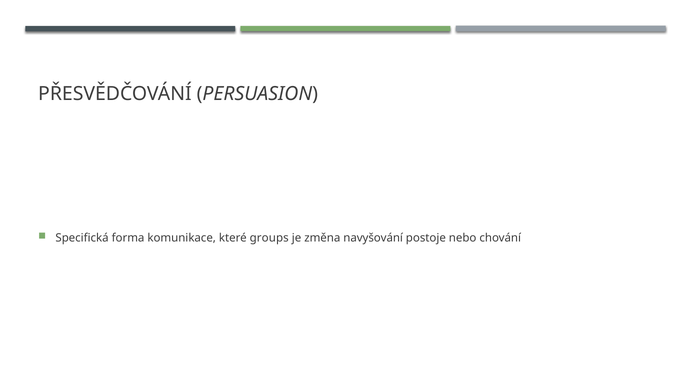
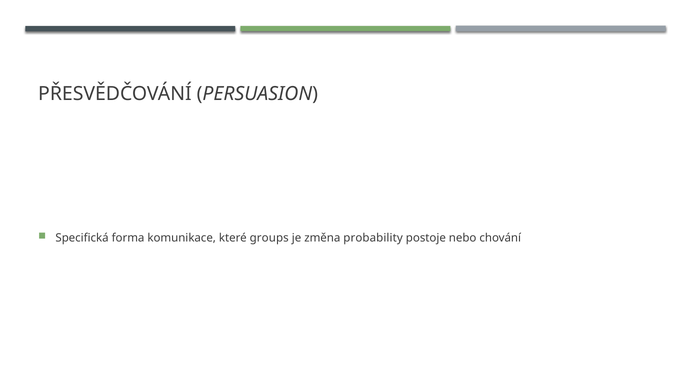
navyšování: navyšování -> probability
